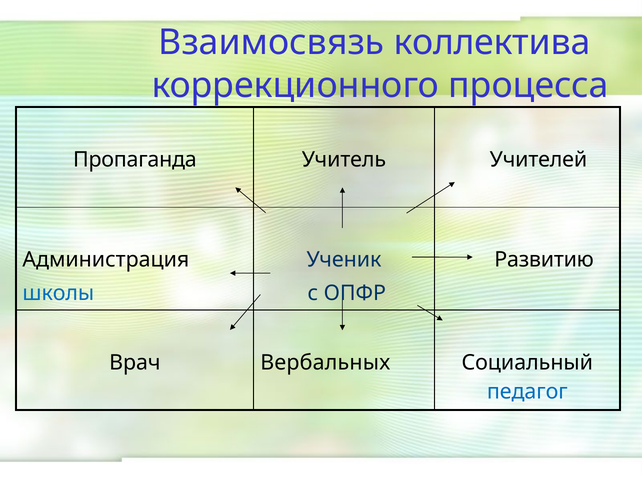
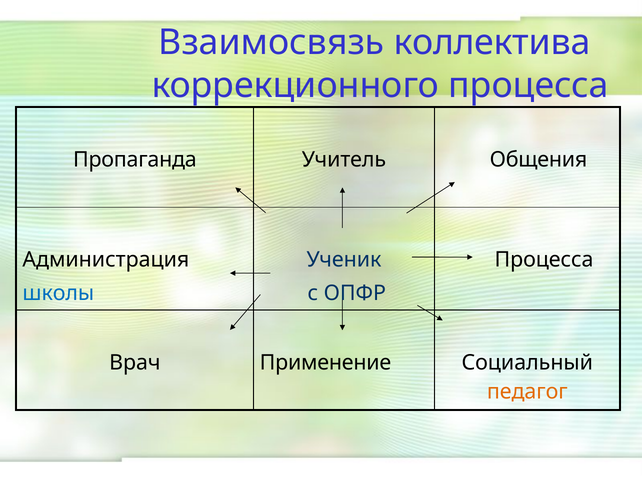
Учителей: Учителей -> Общения
Развитию at (544, 259): Развитию -> Процесса
Вербальных: Вербальных -> Применение
педагог colour: blue -> orange
